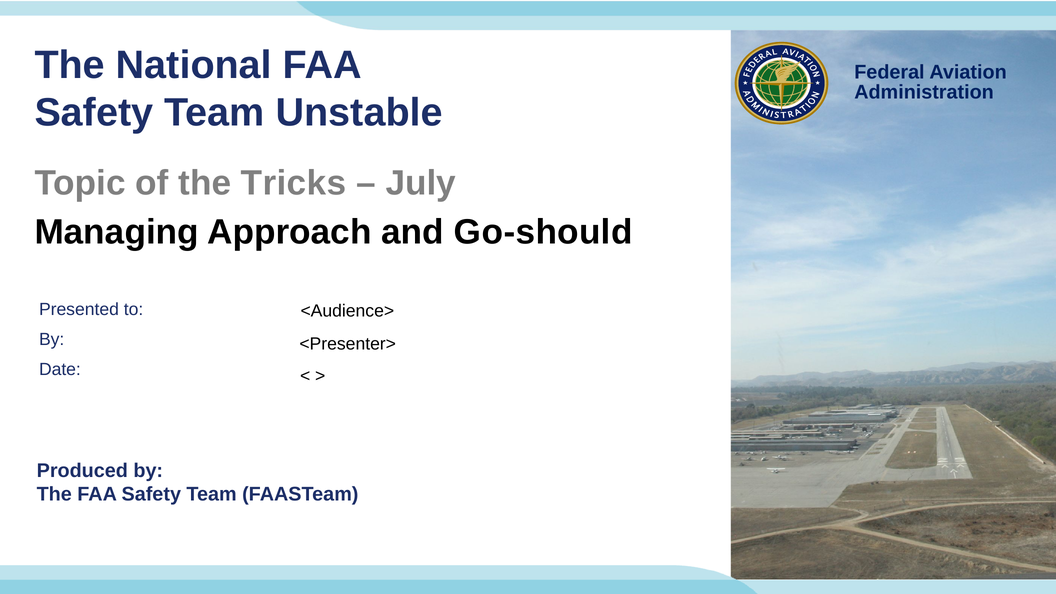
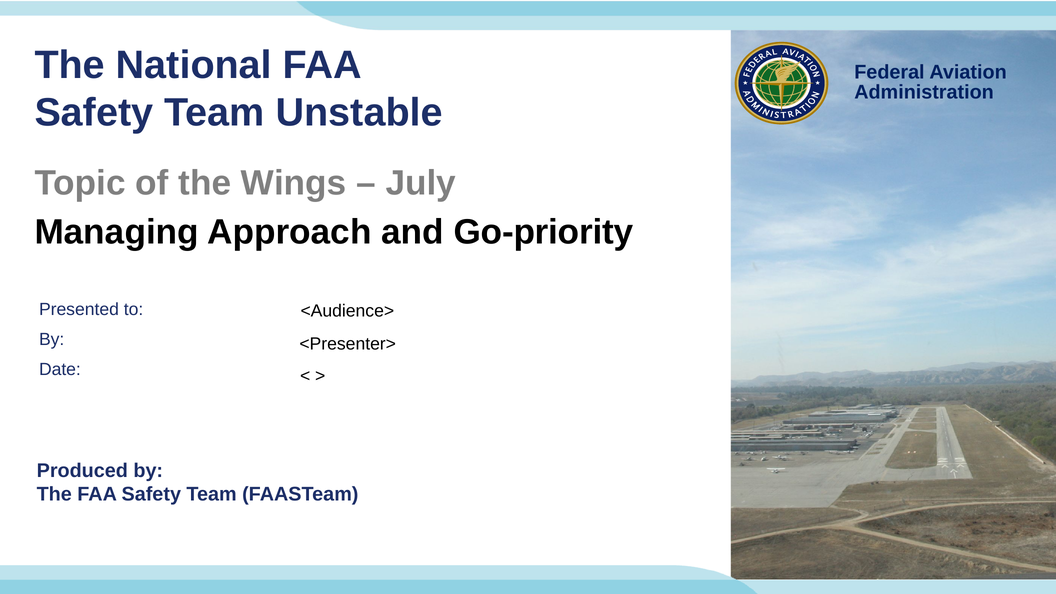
Tricks: Tricks -> Wings
Go-should: Go-should -> Go-priority
